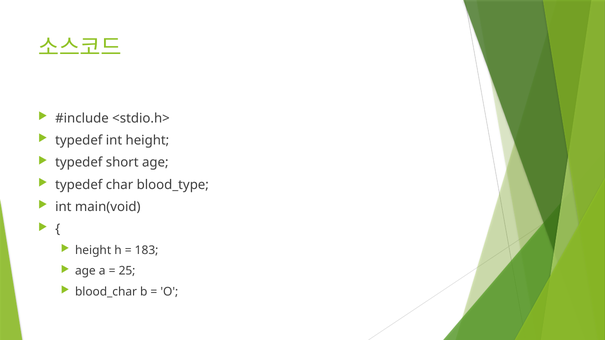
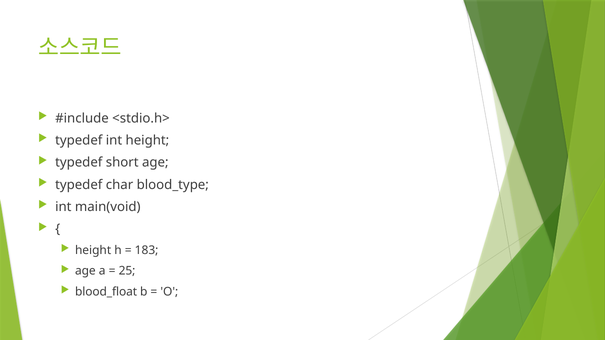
blood_char: blood_char -> blood_float
